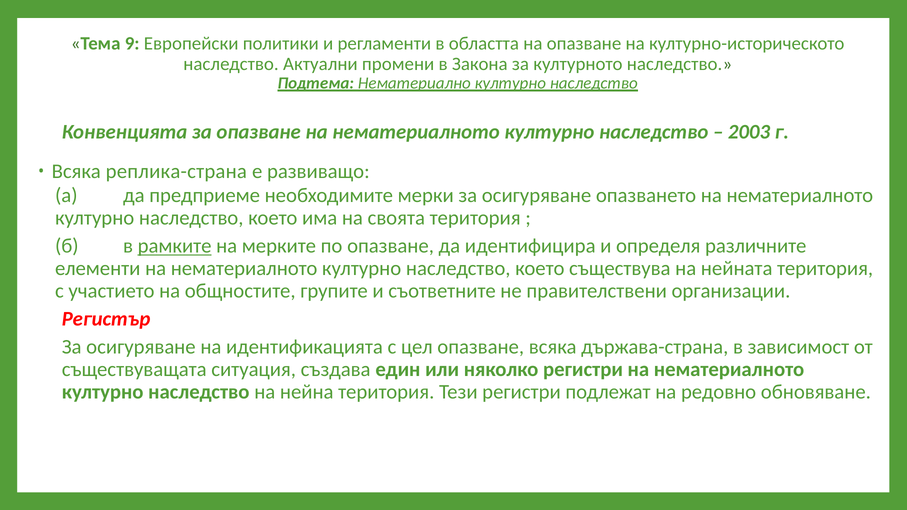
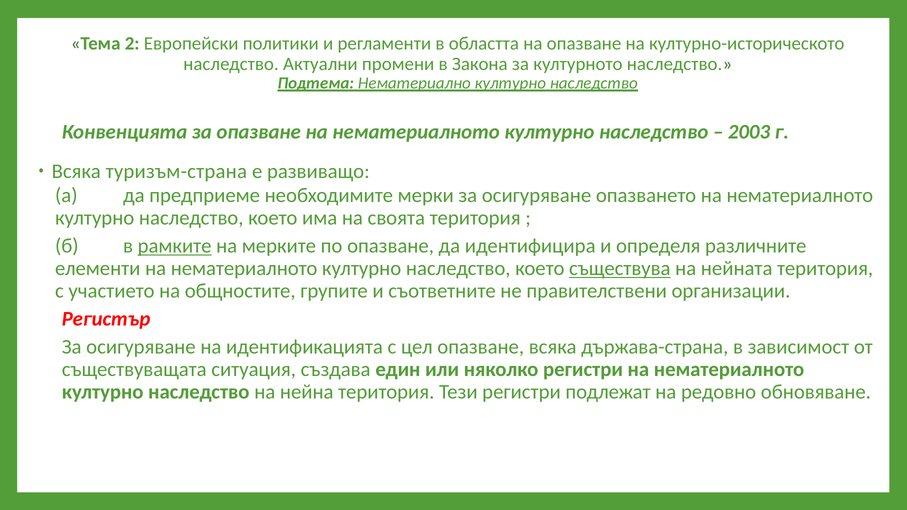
9: 9 -> 2
реплика-страна: реплика-страна -> туризъм-страна
съществува underline: none -> present
